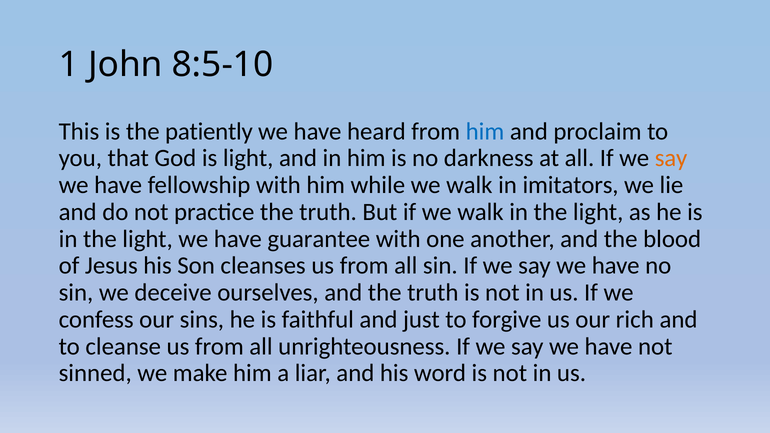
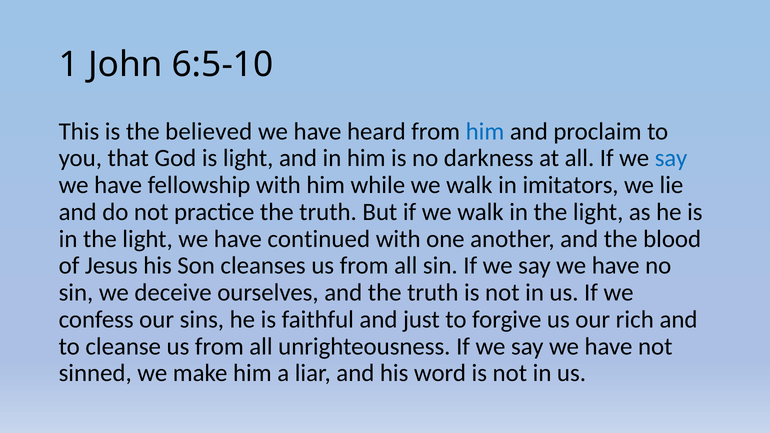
8:5-10: 8:5-10 -> 6:5-10
patiently: patiently -> believed
say at (671, 158) colour: orange -> blue
guarantee: guarantee -> continued
